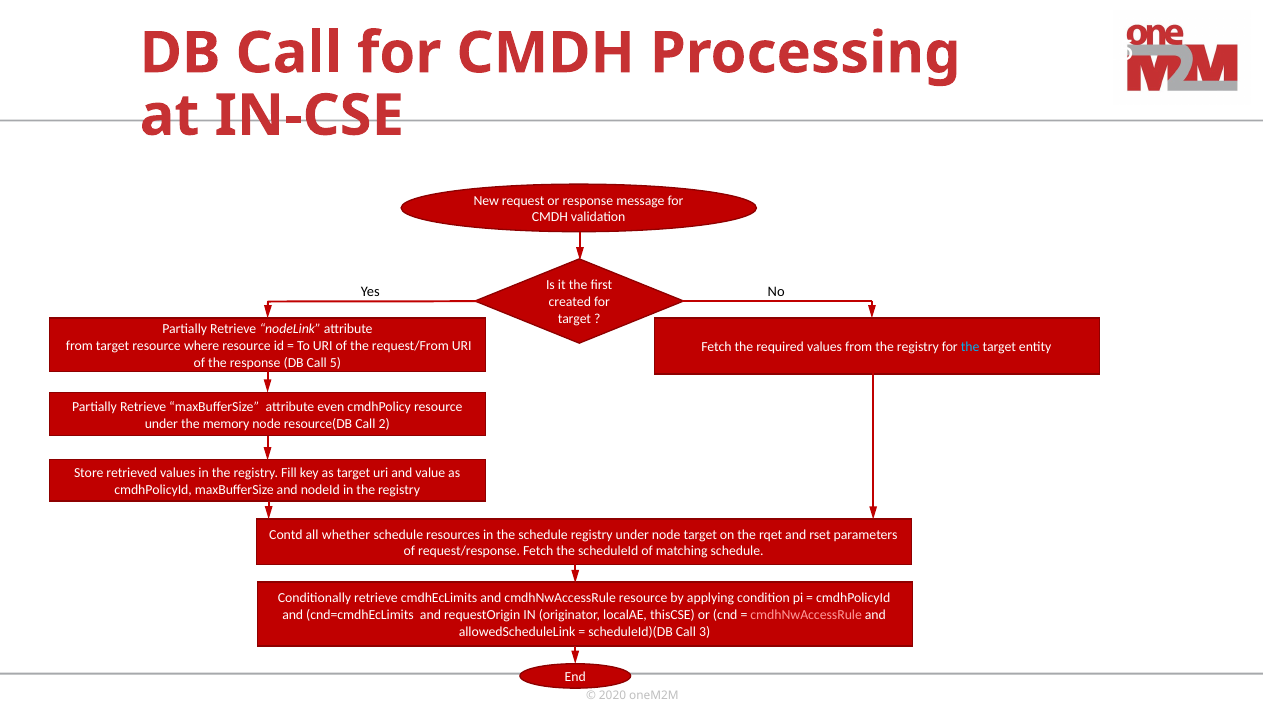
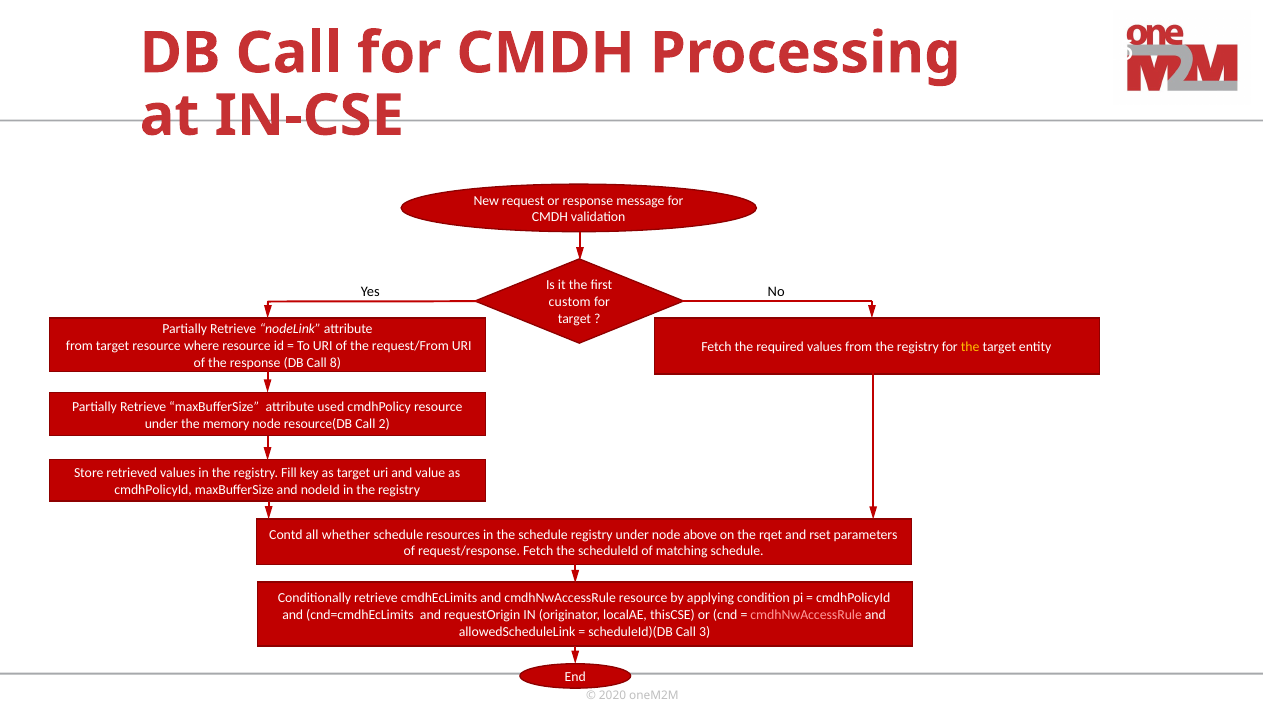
created: created -> custom
the at (970, 347) colour: light blue -> yellow
5: 5 -> 8
even: even -> used
node target: target -> above
